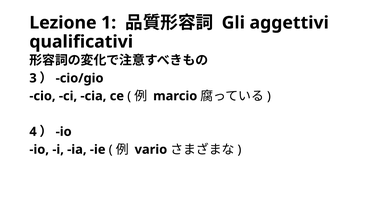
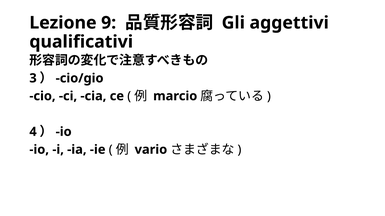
1: 1 -> 9
